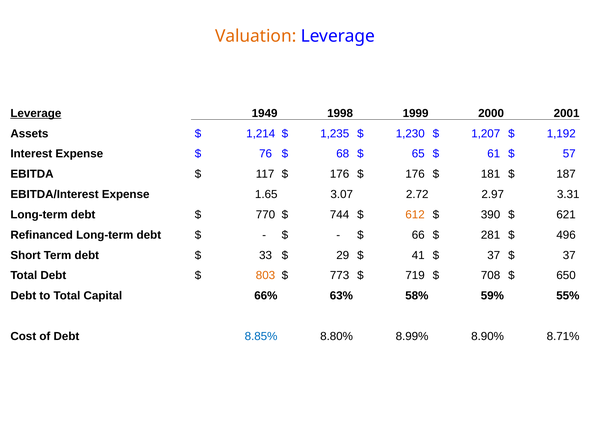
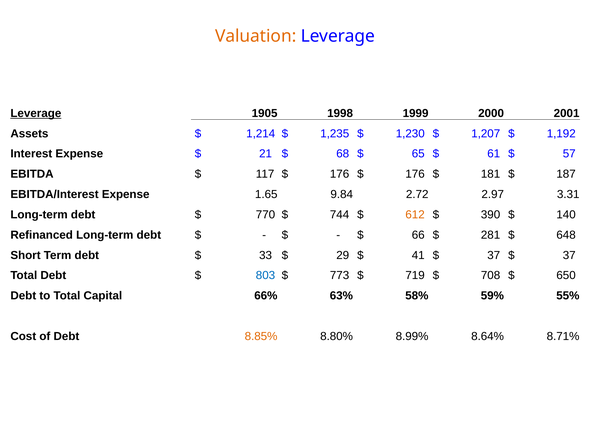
1949: 1949 -> 1905
76: 76 -> 21
3.07: 3.07 -> 9.84
621: 621 -> 140
496: 496 -> 648
803 colour: orange -> blue
8.85% colour: blue -> orange
8.90%: 8.90% -> 8.64%
